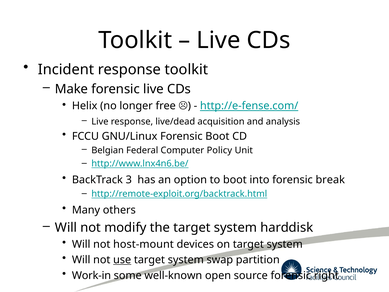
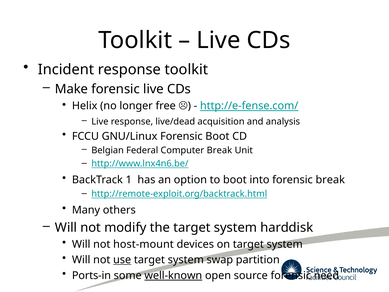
Computer Policy: Policy -> Break
3: 3 -> 1
Work-in: Work-in -> Ports-in
well-known underline: none -> present
right: right -> need
